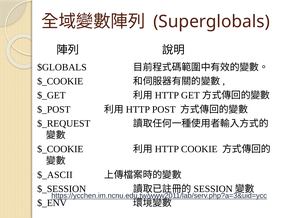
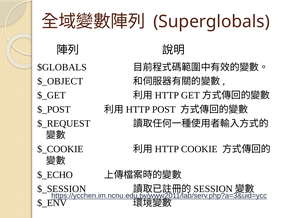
$_COOKIE at (60, 81): $_COOKIE -> $_OBJECT
$_ASCII: $_ASCII -> $_ECHO
